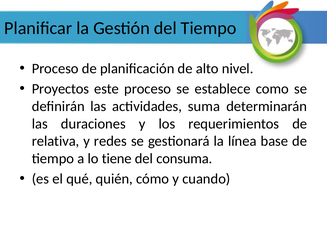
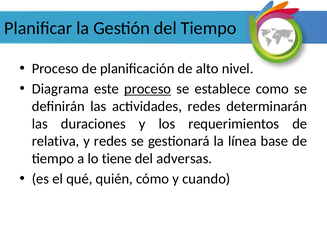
Proyectos: Proyectos -> Diagrama
proceso at (148, 89) underline: none -> present
actividades suma: suma -> redes
consuma: consuma -> adversas
